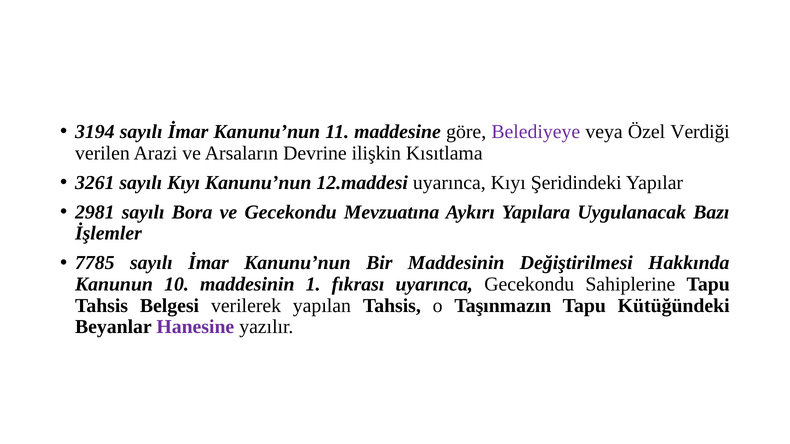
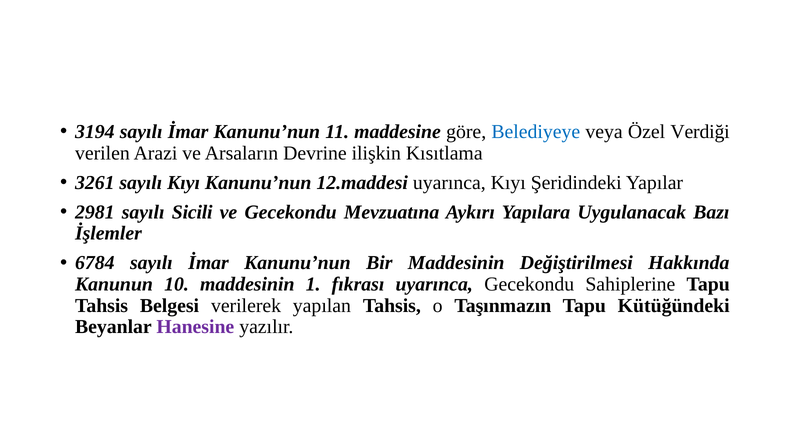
Belediyeye colour: purple -> blue
Bora: Bora -> Sicili
7785: 7785 -> 6784
